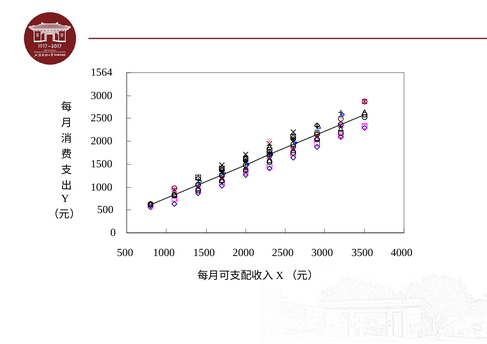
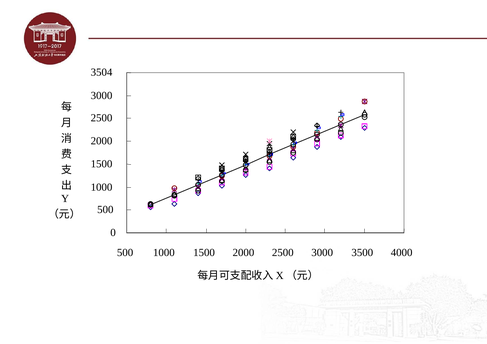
1564: 1564 -> 3504
